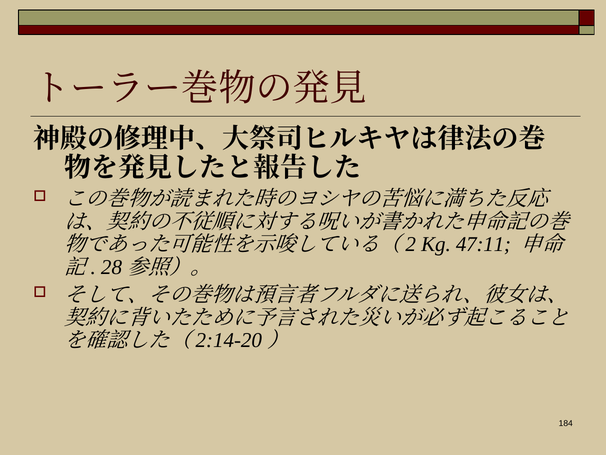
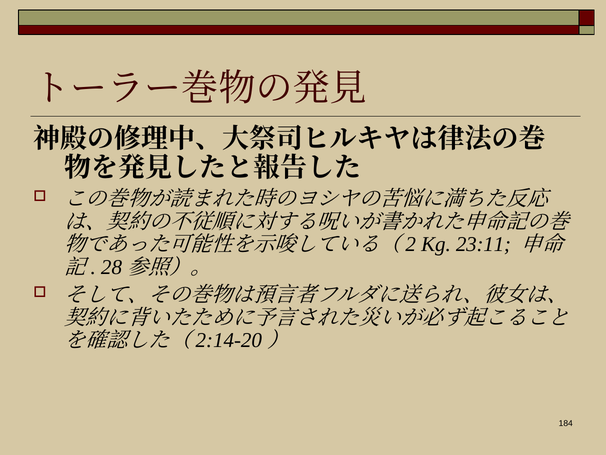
47:11: 47:11 -> 23:11
